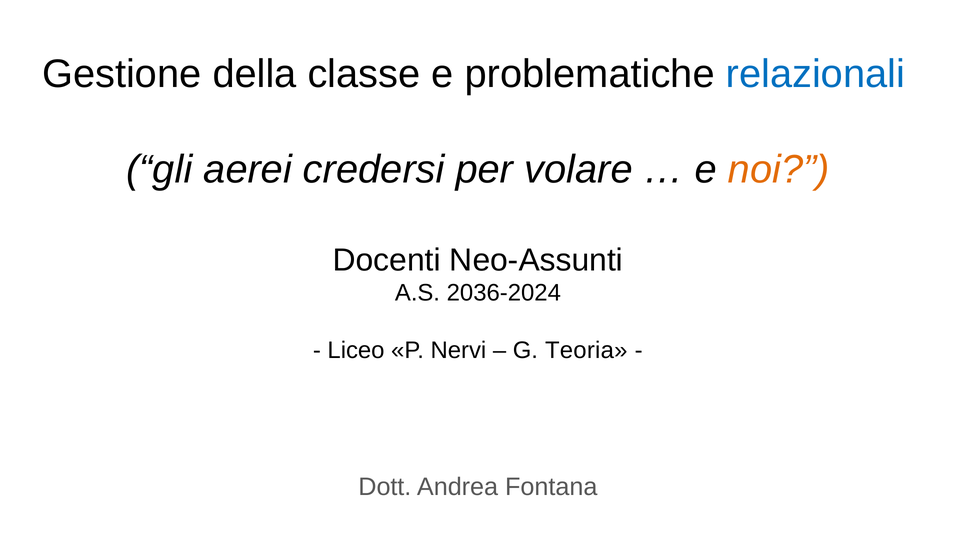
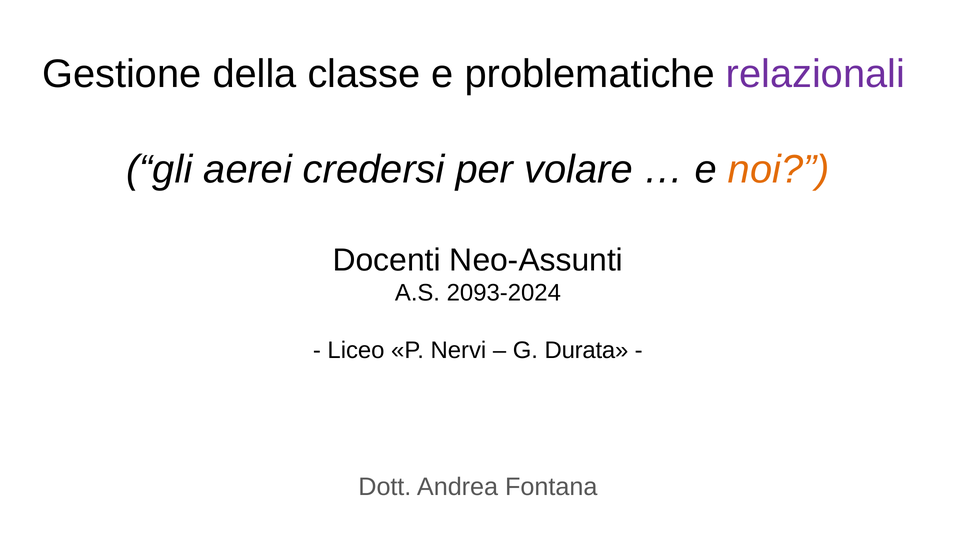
relazionali colour: blue -> purple
2036-2024: 2036-2024 -> 2093-2024
Teoria: Teoria -> Durata
